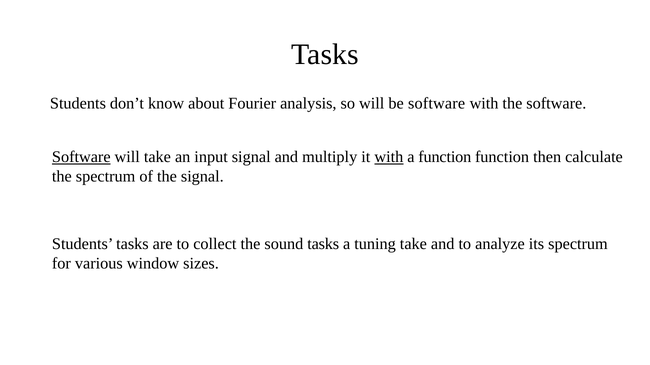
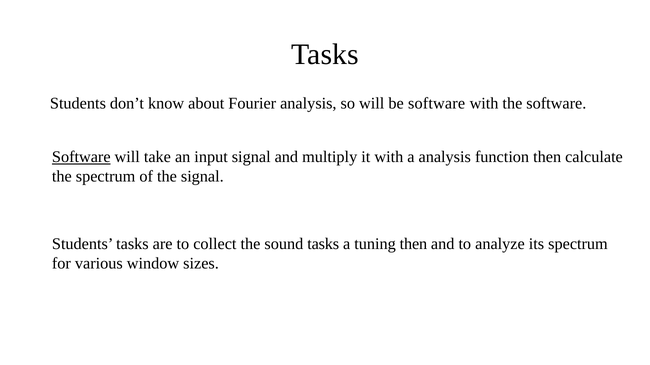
with at (389, 157) underline: present -> none
a function: function -> analysis
tuning take: take -> then
